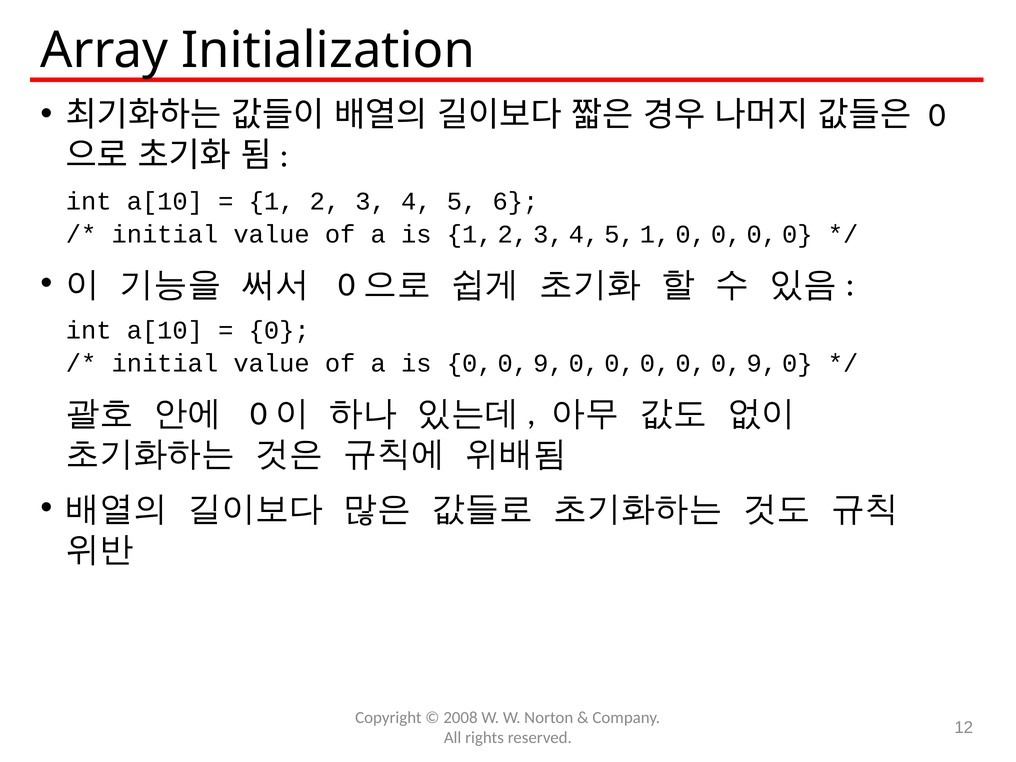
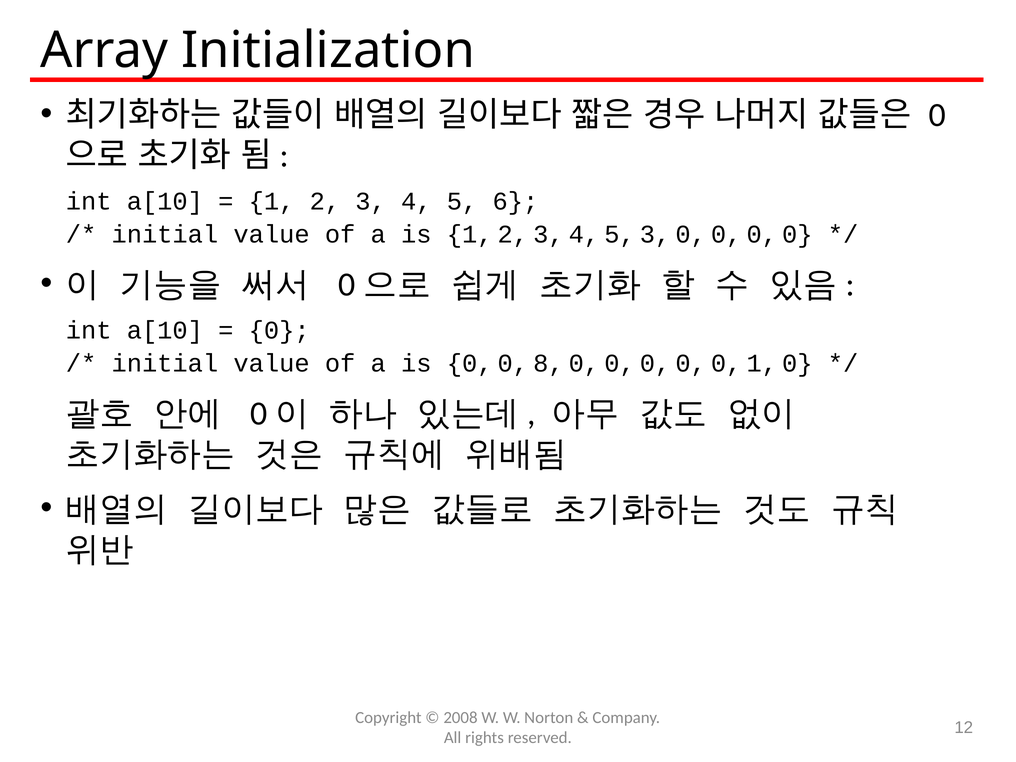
5 1: 1 -> 3
is 0 0 9: 9 -> 8
0 0 0 9: 9 -> 1
